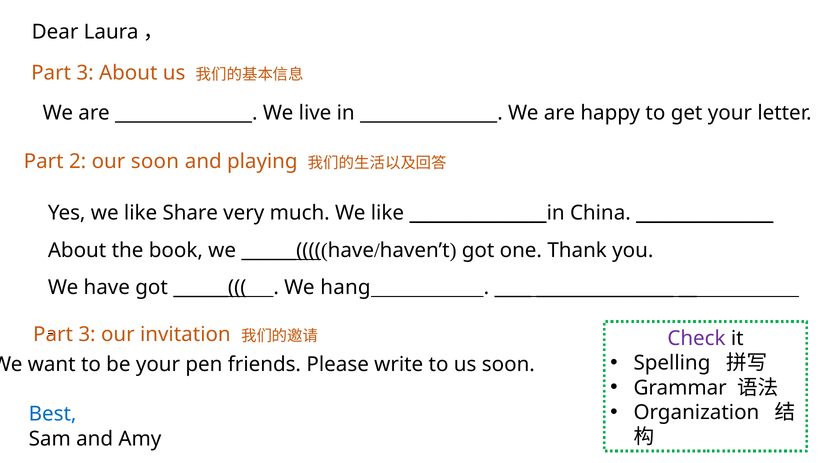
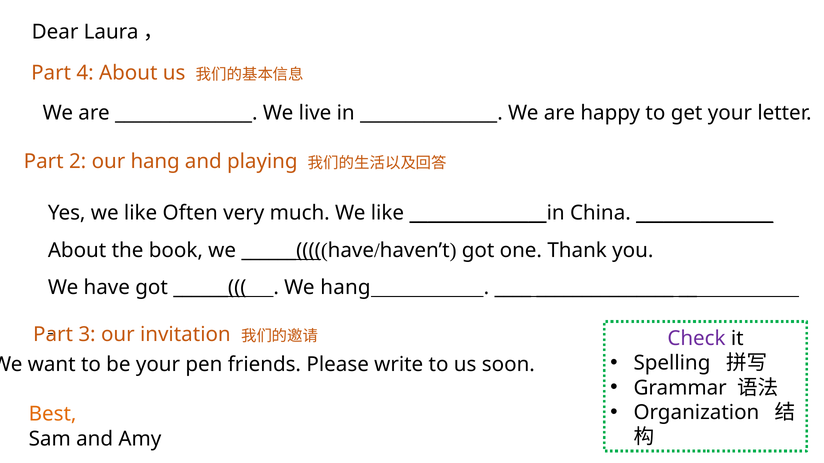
3 at (85, 73): 3 -> 4
our soon: soon -> hang
Share: Share -> Often
Best colour: blue -> orange
